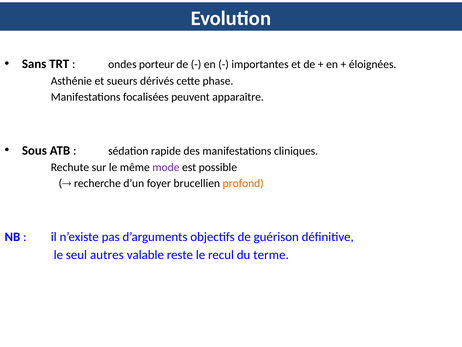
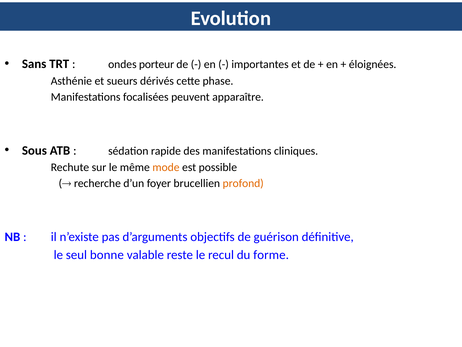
mode colour: purple -> orange
autres: autres -> bonne
terme: terme -> forme
